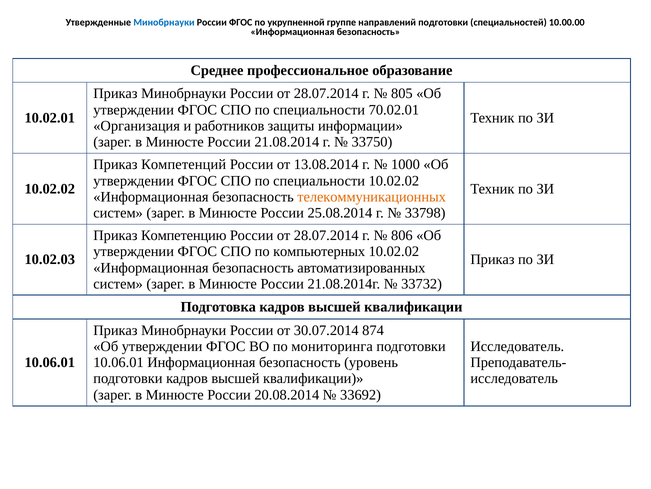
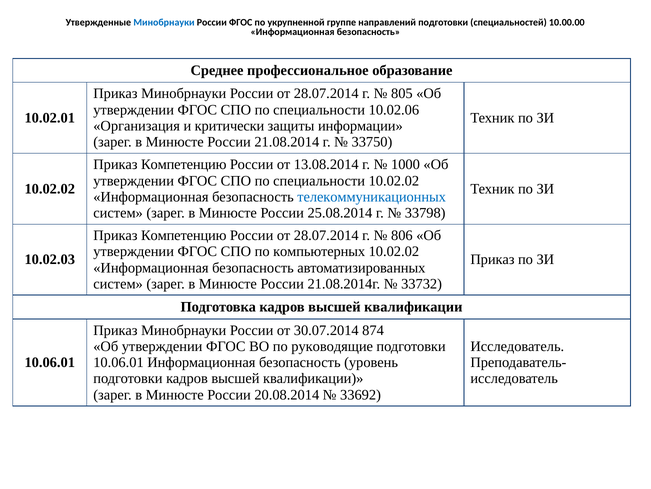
70.02.01: 70.02.01 -> 10.02.06
работников: работников -> критически
Компетенций at (184, 164): Компетенций -> Компетенцию
телекоммуникационных colour: orange -> blue
мониторинга: мониторинга -> руководящие
